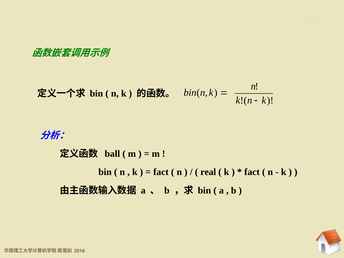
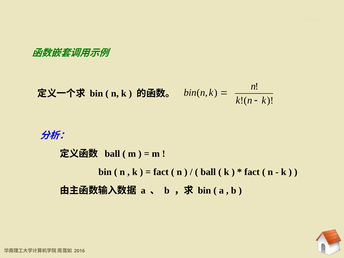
real at (208, 172): real -> ball
